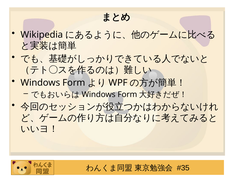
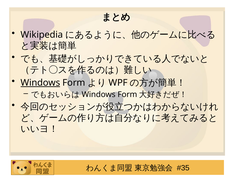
Windows at (40, 83) underline: none -> present
